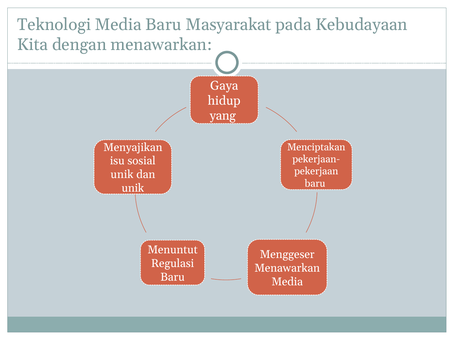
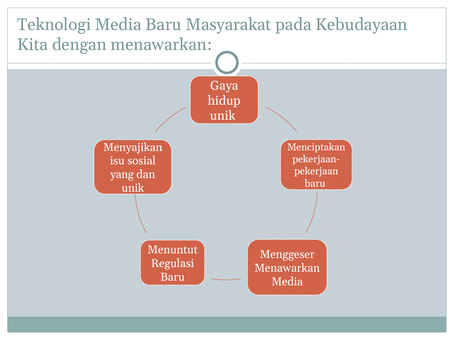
yang at (223, 116): yang -> unik
unik at (122, 175): unik -> yang
